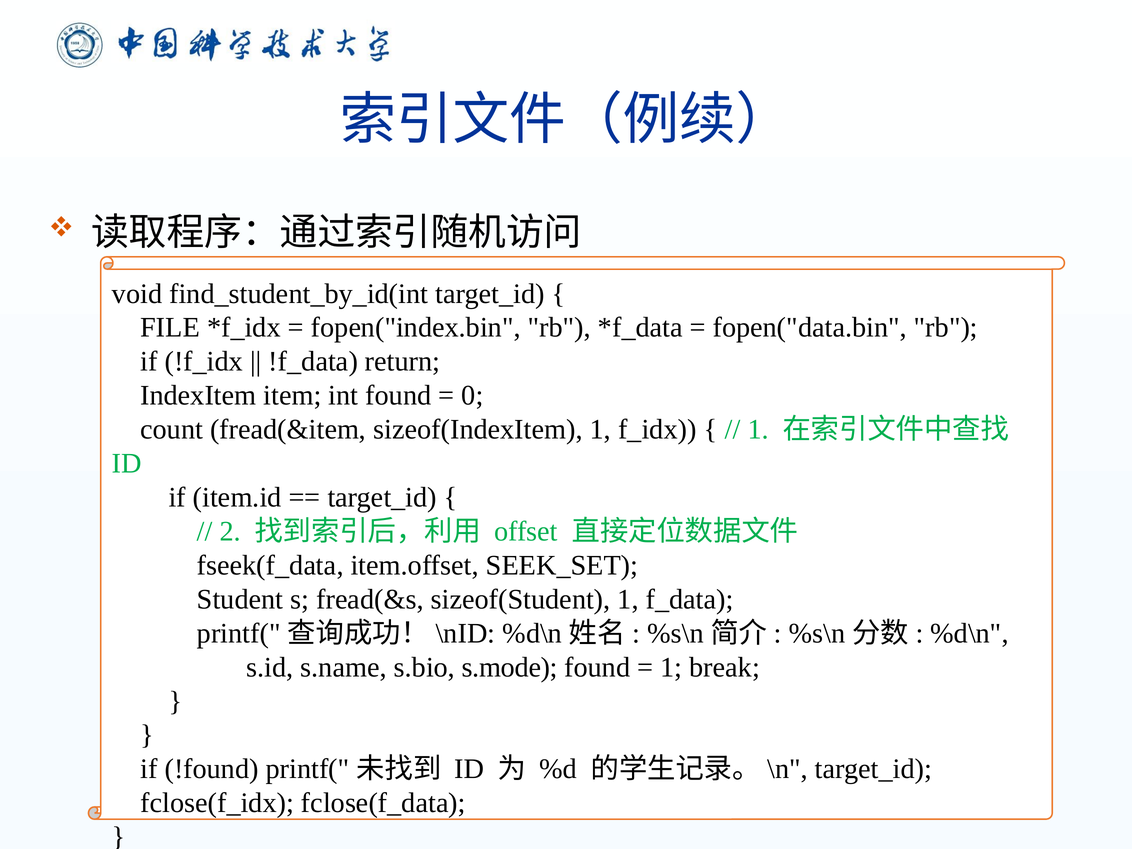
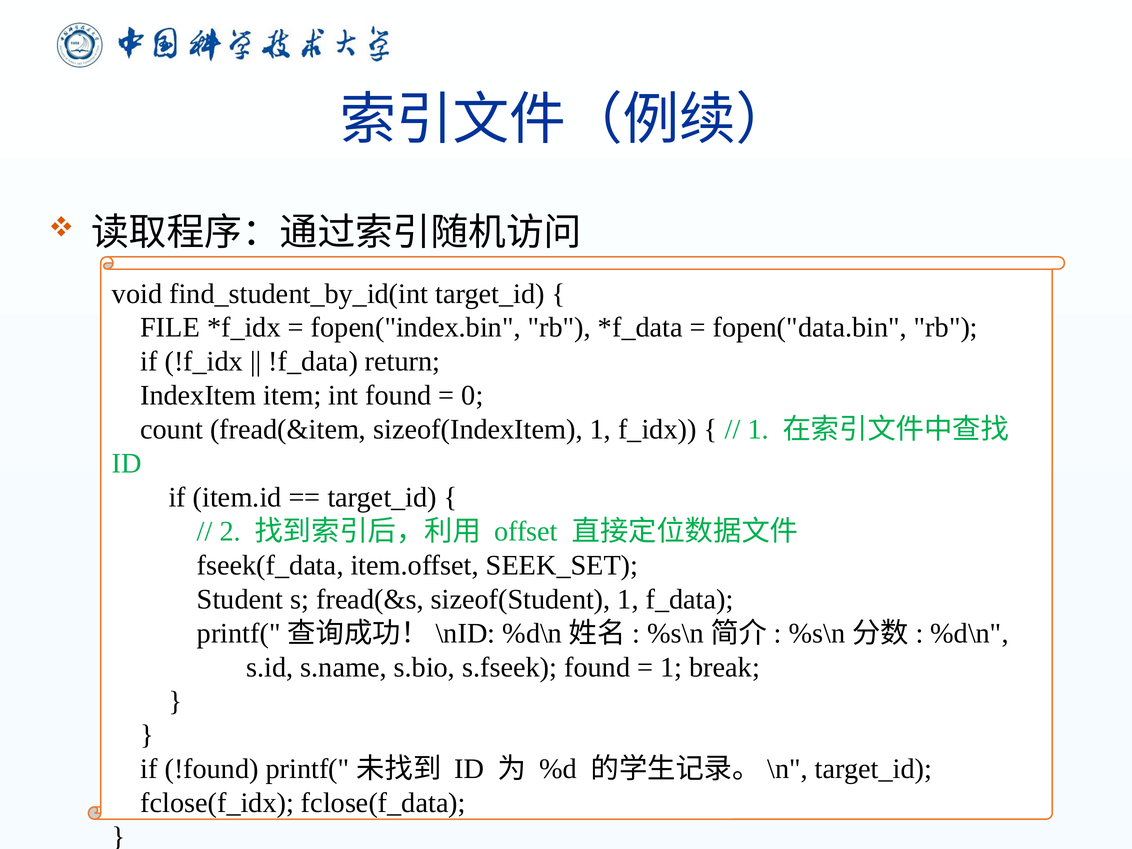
s.mode: s.mode -> s.fseek
